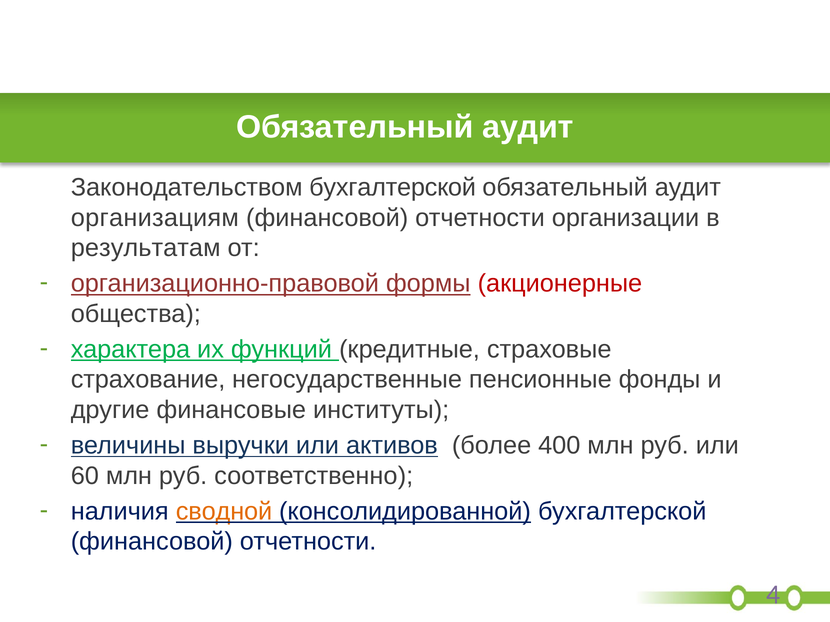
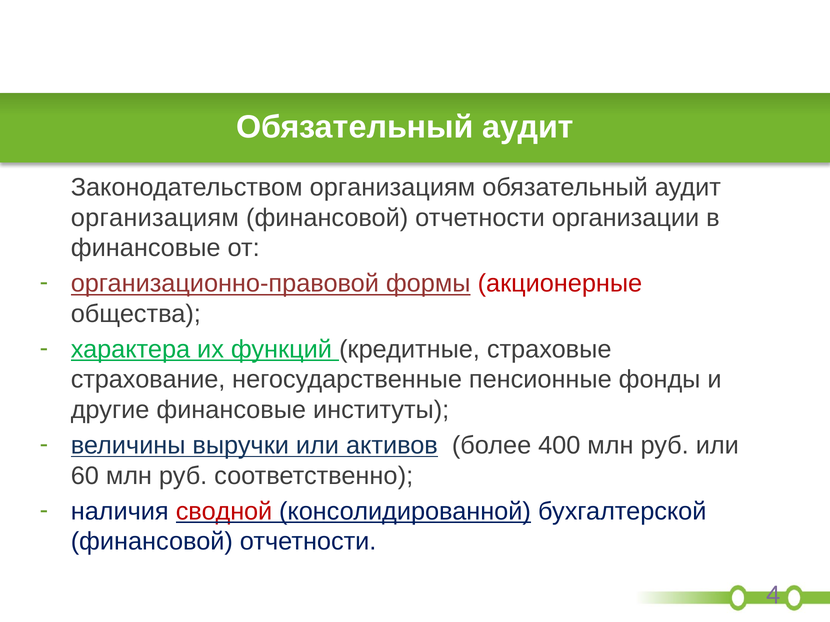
Законодательством бухгалтерской: бухгалтерской -> организациям
результатам at (146, 248): результатам -> финансовые
сводной colour: orange -> red
